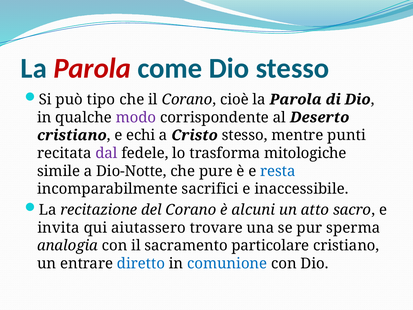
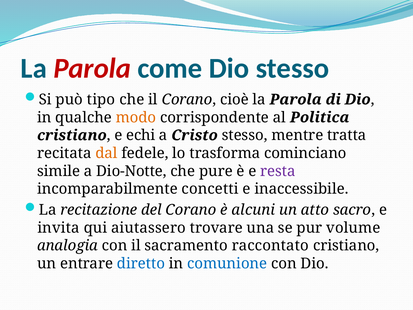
modo colour: purple -> orange
Deserto: Deserto -> Politica
punti: punti -> tratta
dal colour: purple -> orange
mitologiche: mitologiche -> cominciano
resta colour: blue -> purple
sacrifici: sacrifici -> concetti
sperma: sperma -> volume
particolare: particolare -> raccontato
